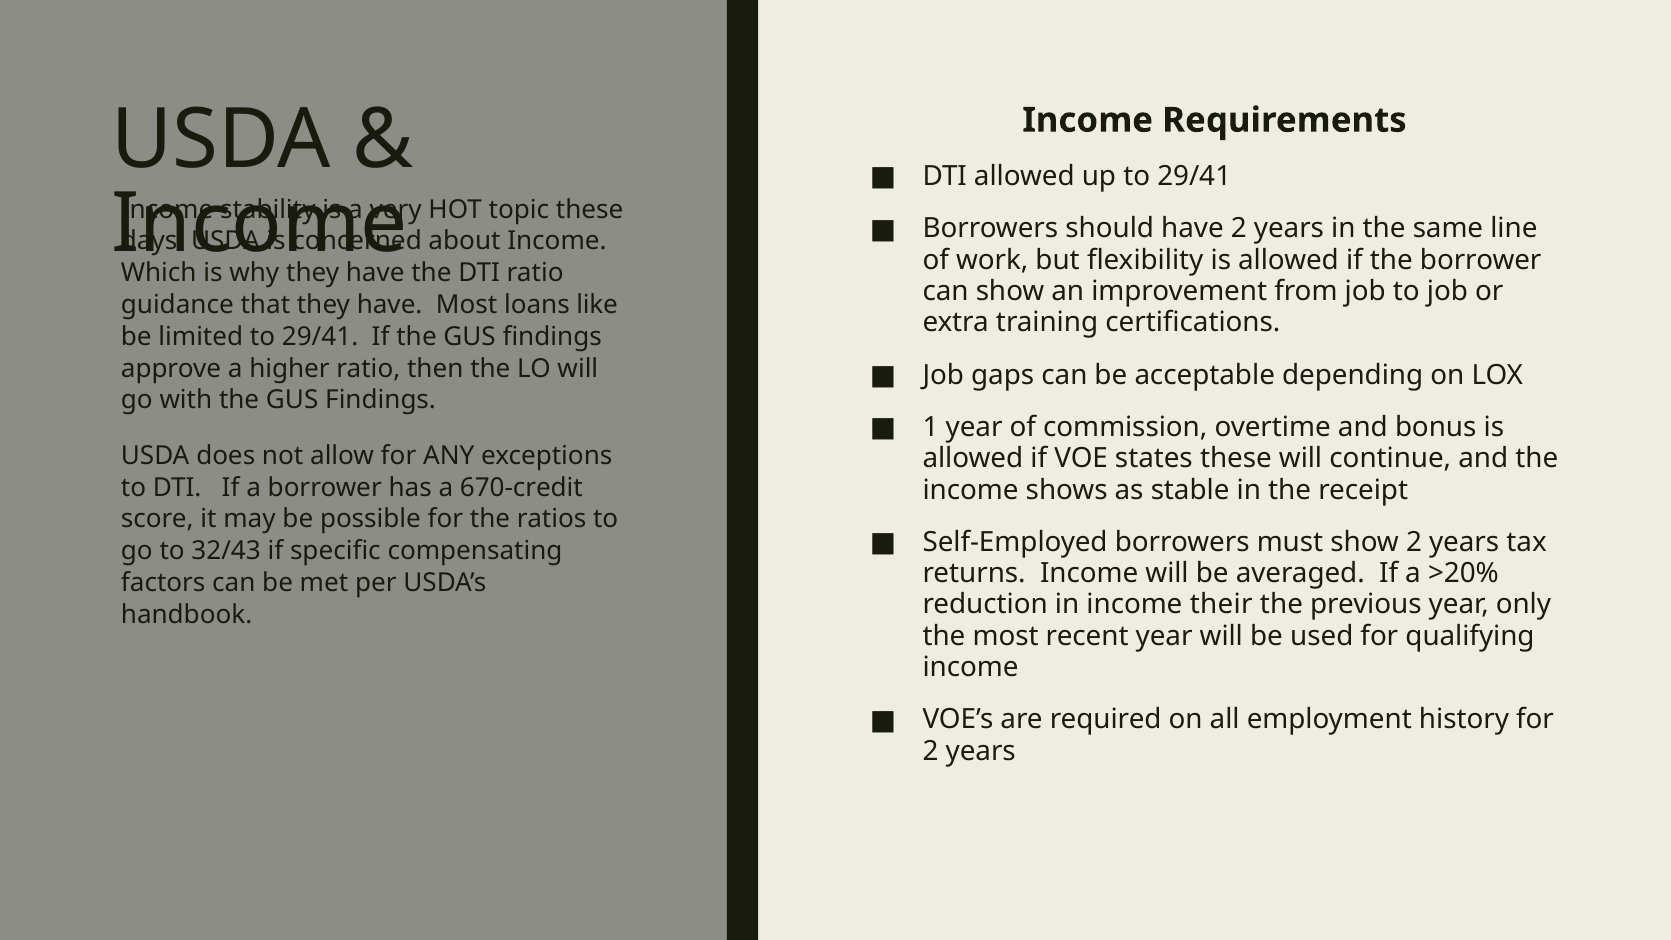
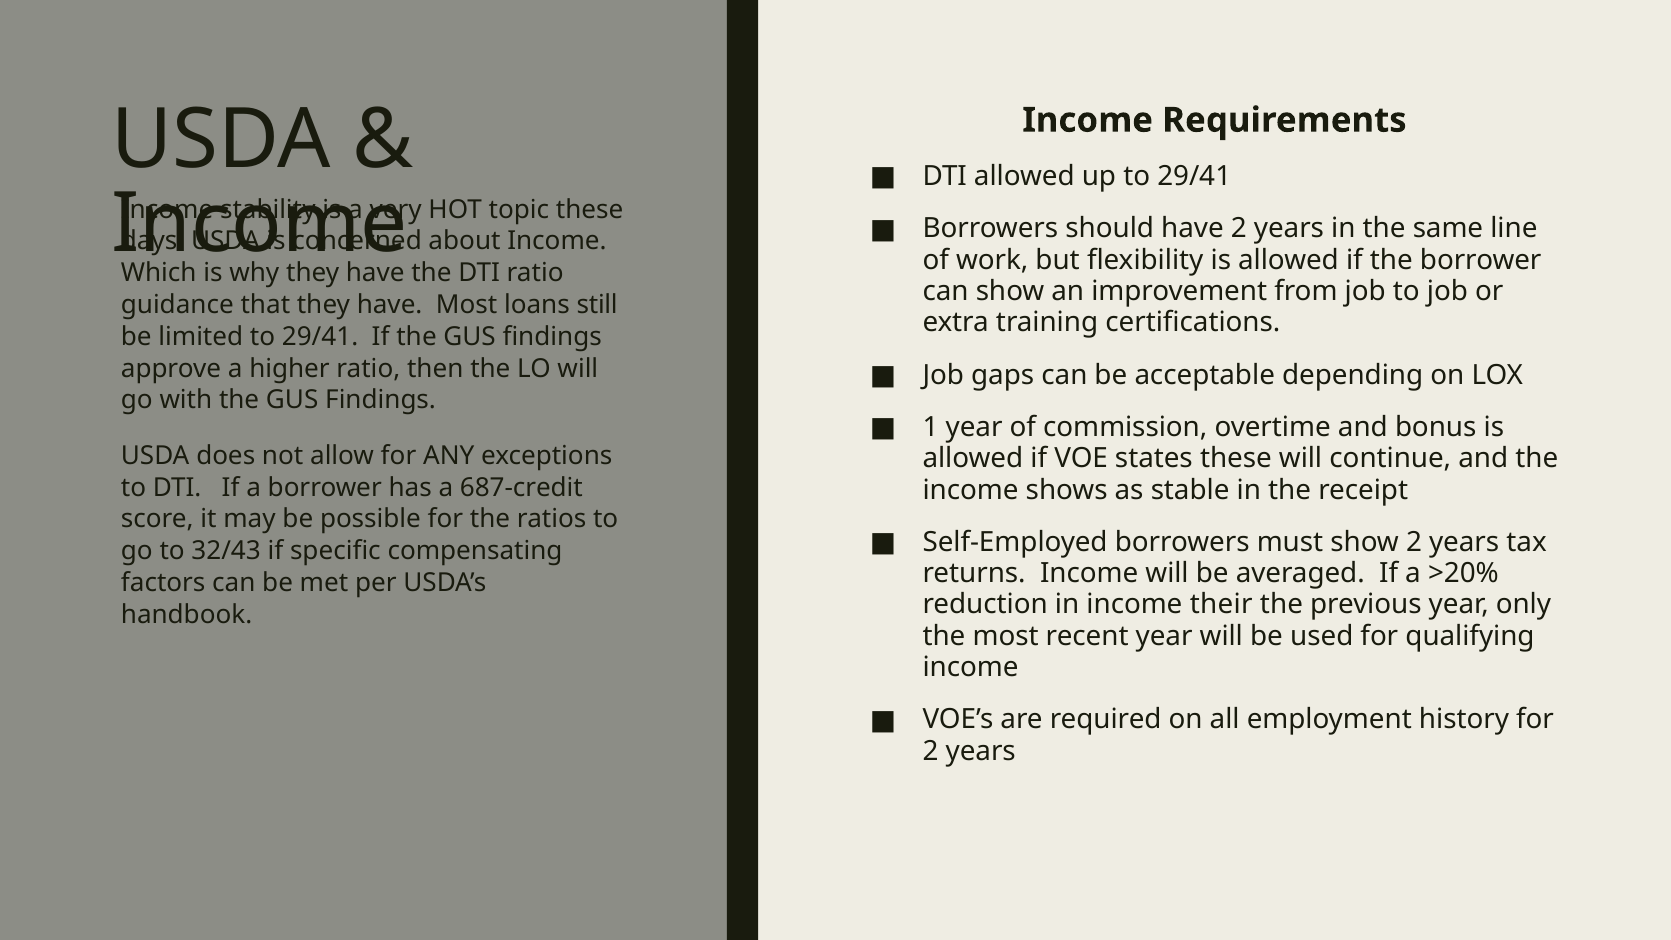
like: like -> still
670-credit: 670-credit -> 687-credit
